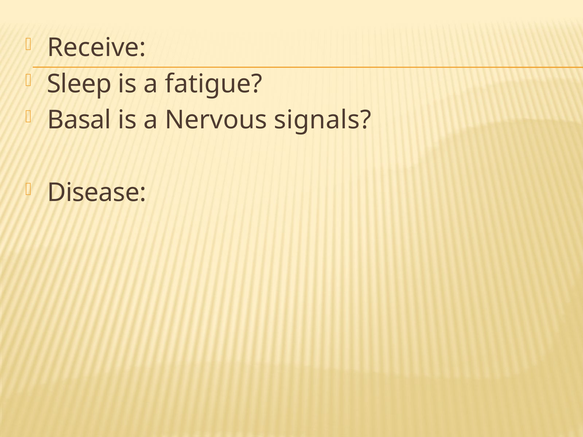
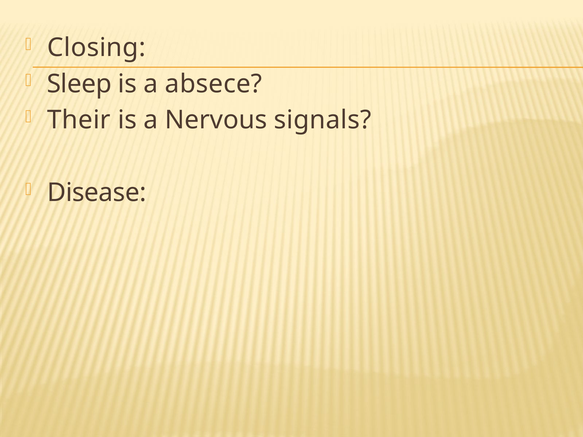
Receive: Receive -> Closing
fatigue: fatigue -> absece
Basal: Basal -> Their
